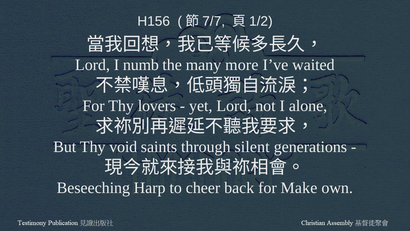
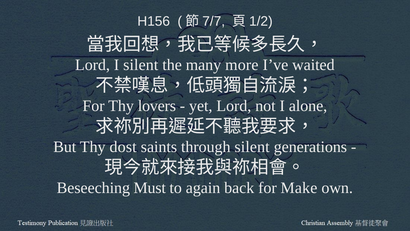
I numb: numb -> silent
void: void -> dost
Harp: Harp -> Must
cheer: cheer -> again
